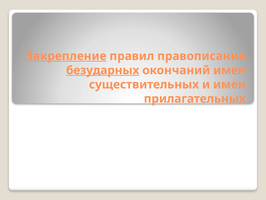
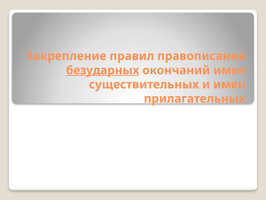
Закрепление underline: present -> none
